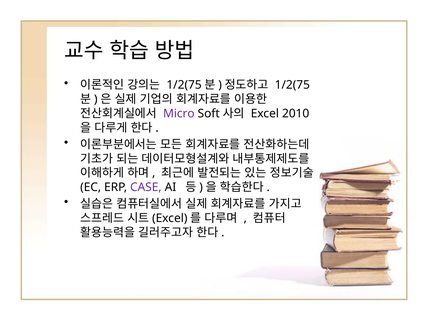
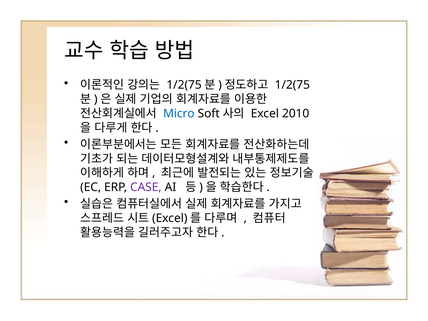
Micro colour: purple -> blue
